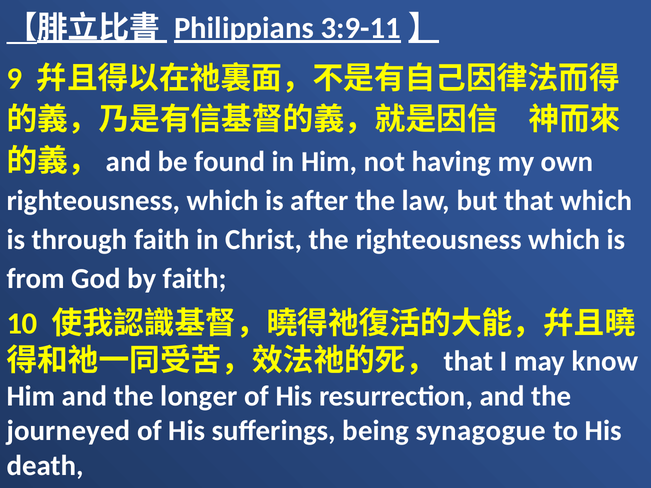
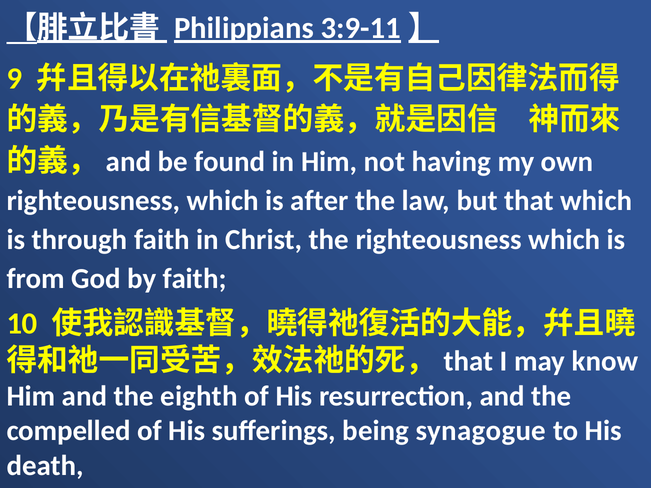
longer: longer -> eighth
journeyed: journeyed -> compelled
